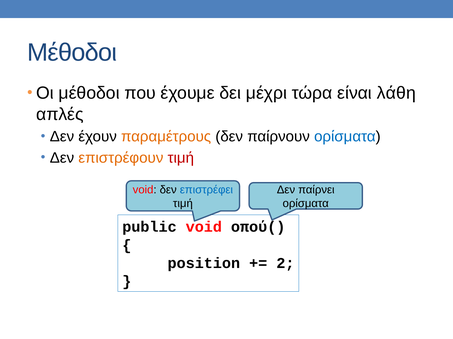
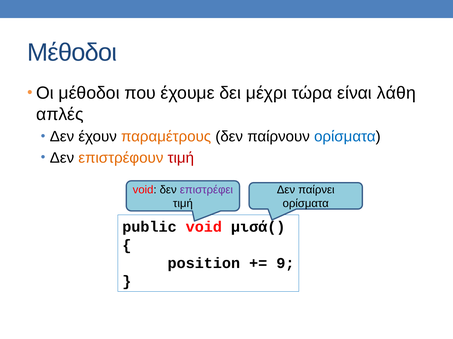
επιστρέφει colour: blue -> purple
οπού(: οπού( -> μισά(
2: 2 -> 9
